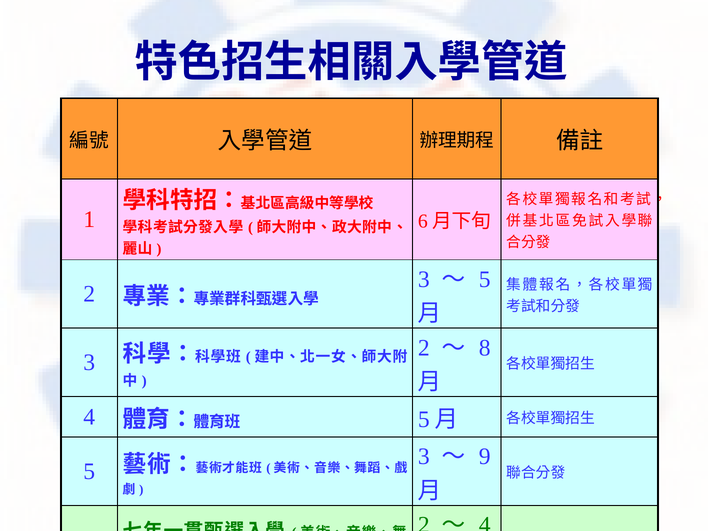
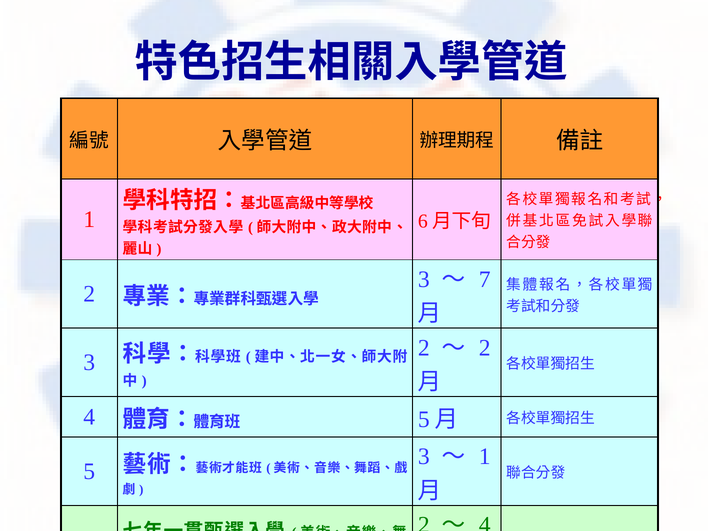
5 at (485, 279): 5 -> 7
8 at (485, 348): 8 -> 2
9 at (485, 457): 9 -> 1
